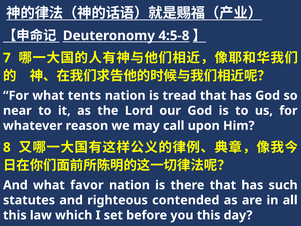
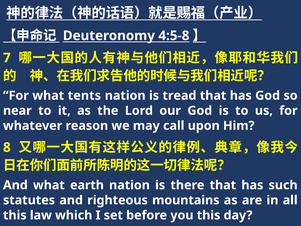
favor: favor -> earth
contended: contended -> mountains
